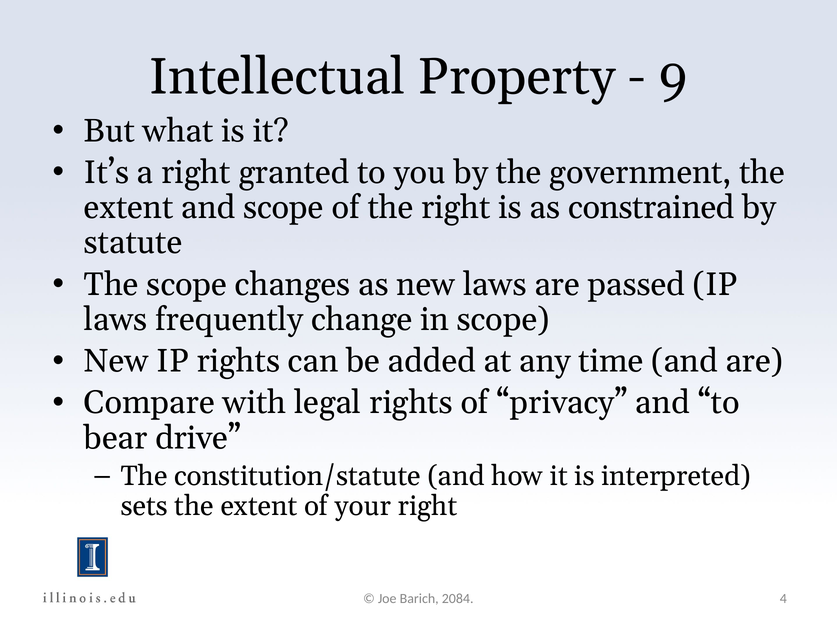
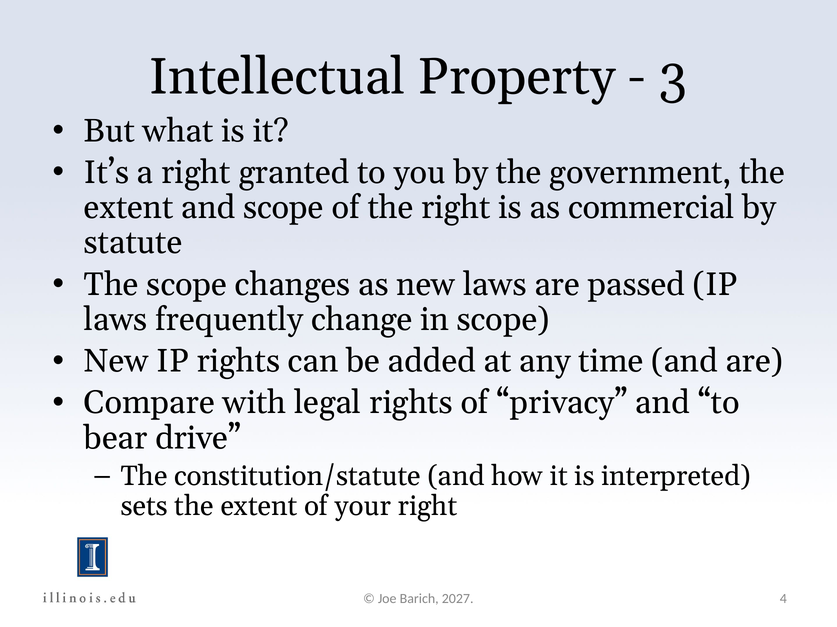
9: 9 -> 3
constrained: constrained -> commercial
2084: 2084 -> 2027
